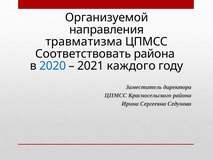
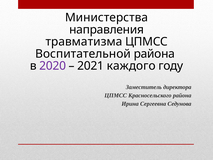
Организуемой: Организуемой -> Министерства
Соответствовать: Соответствовать -> Воспитательной
2020 colour: blue -> purple
